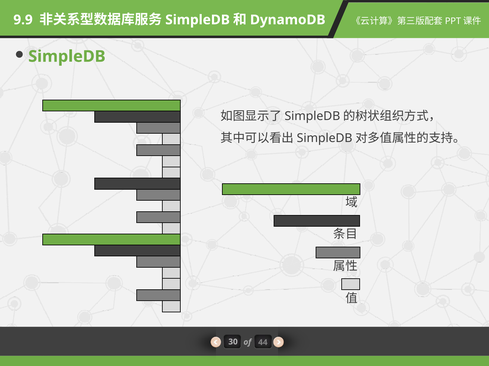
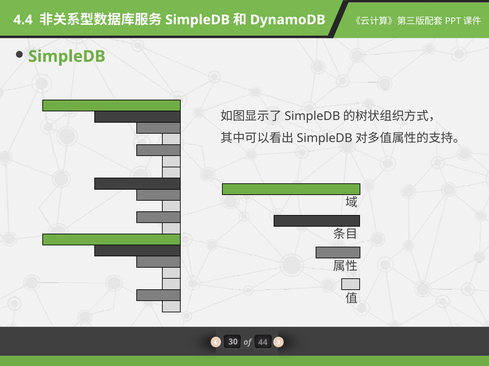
9.9: 9.9 -> 4.4
